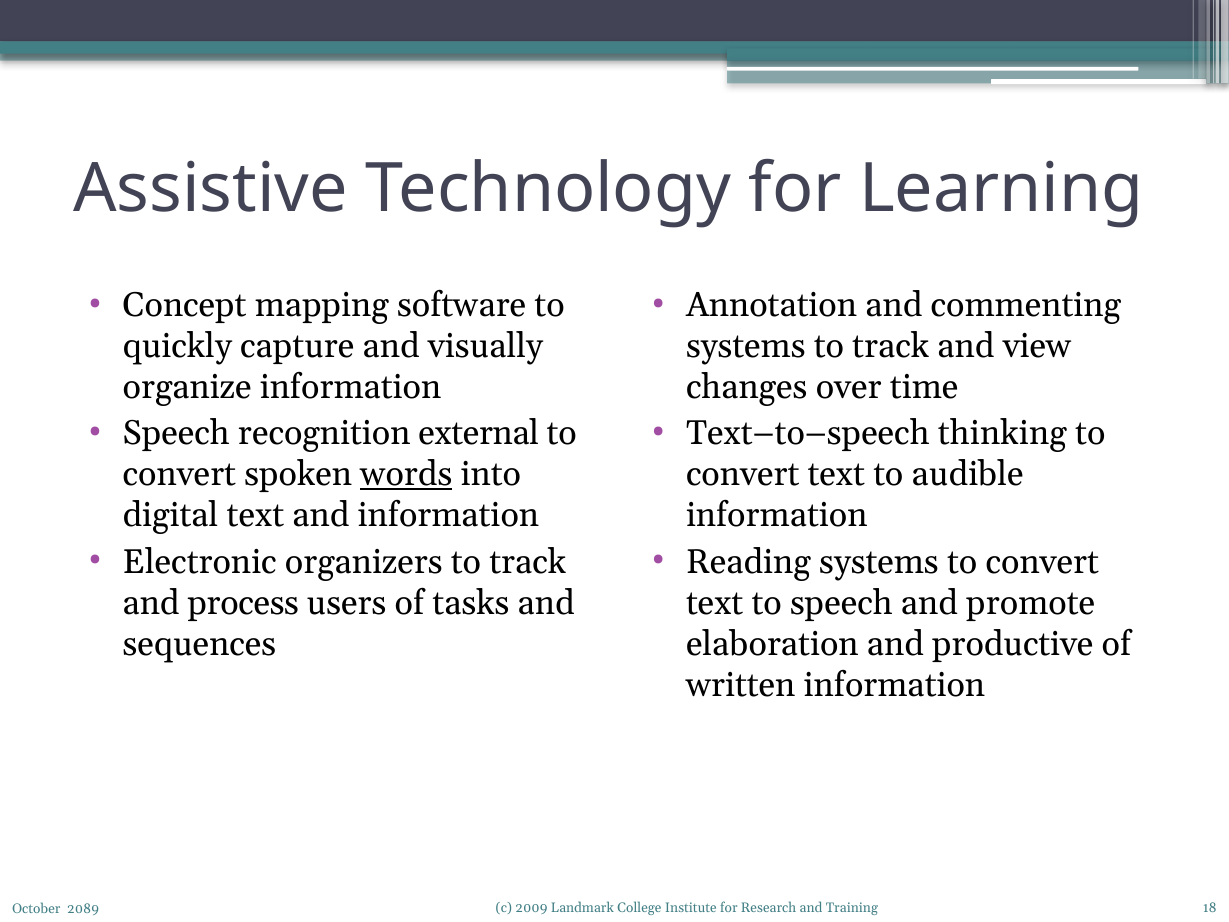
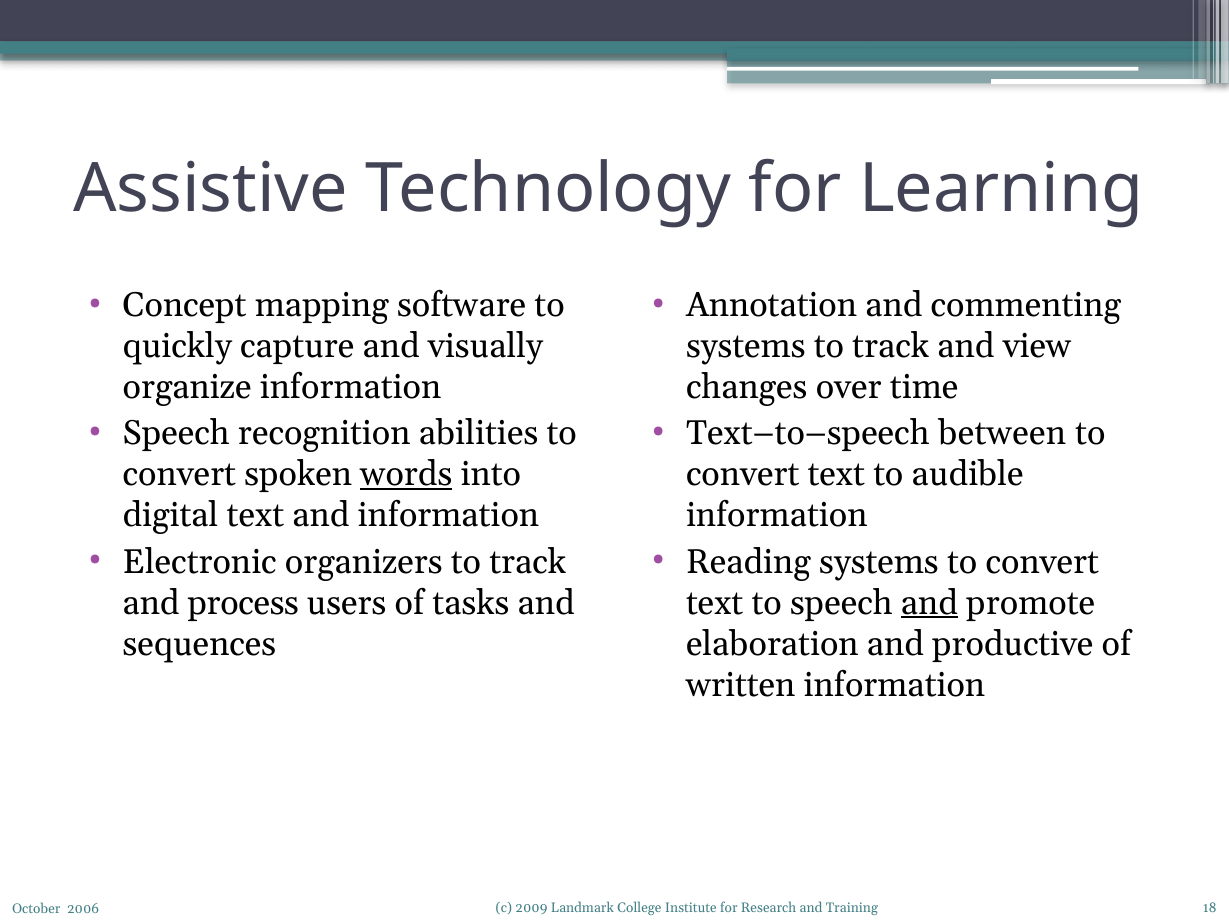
external: external -> abilities
thinking: thinking -> between
and at (929, 603) underline: none -> present
2089: 2089 -> 2006
